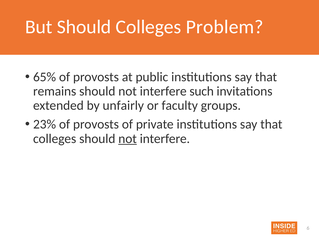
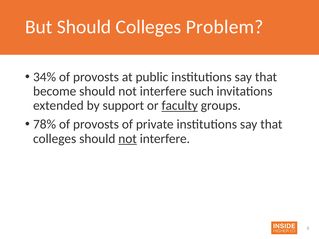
65%: 65% -> 34%
remains: remains -> become
unfairly: unfairly -> support
faculty underline: none -> present
23%: 23% -> 78%
